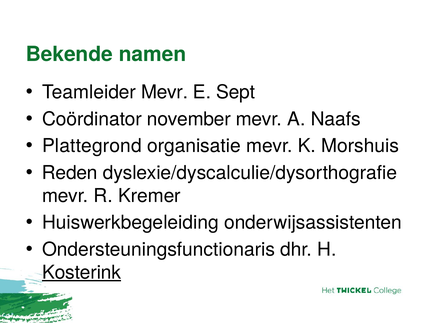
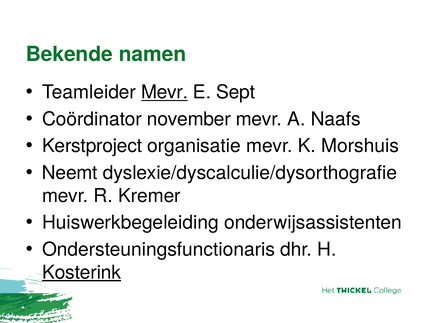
Mevr at (165, 92) underline: none -> present
Plattegrond: Plattegrond -> Kerstproject
Reden: Reden -> Neemt
